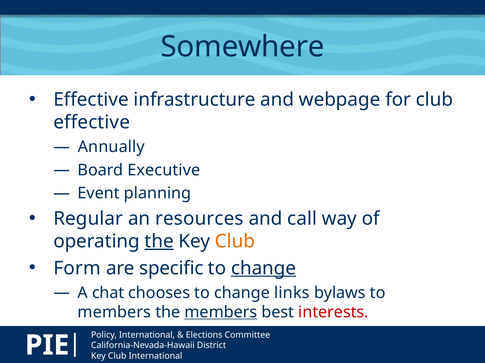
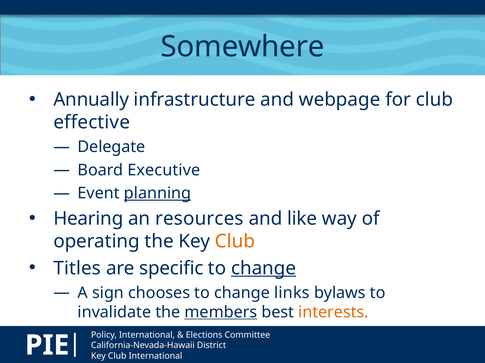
Effective at (91, 100): Effective -> Annually
Annually: Annually -> Delegate
planning underline: none -> present
Regular: Regular -> Hearing
call: call -> like
the at (159, 242) underline: present -> none
Form: Form -> Titles
chat: chat -> sign
members at (114, 313): members -> invalidate
interests colour: red -> orange
